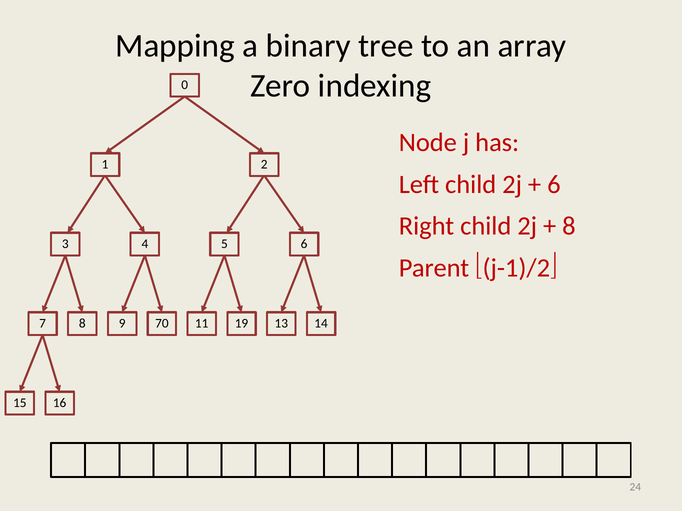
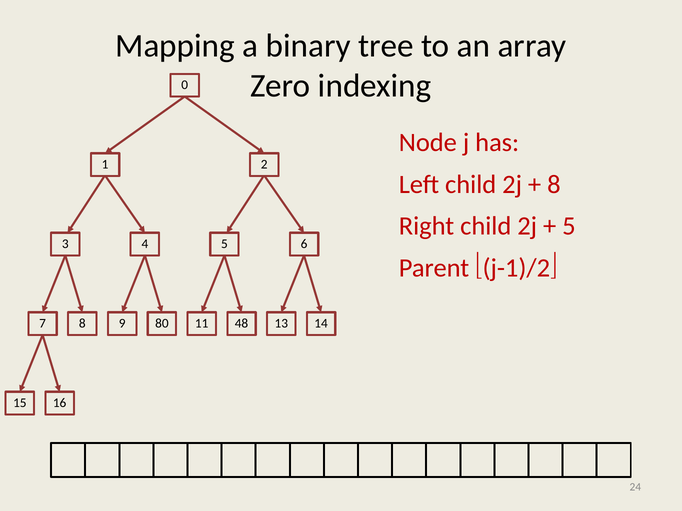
6 at (554, 184): 6 -> 8
8 at (569, 226): 8 -> 5
70: 70 -> 80
19: 19 -> 48
